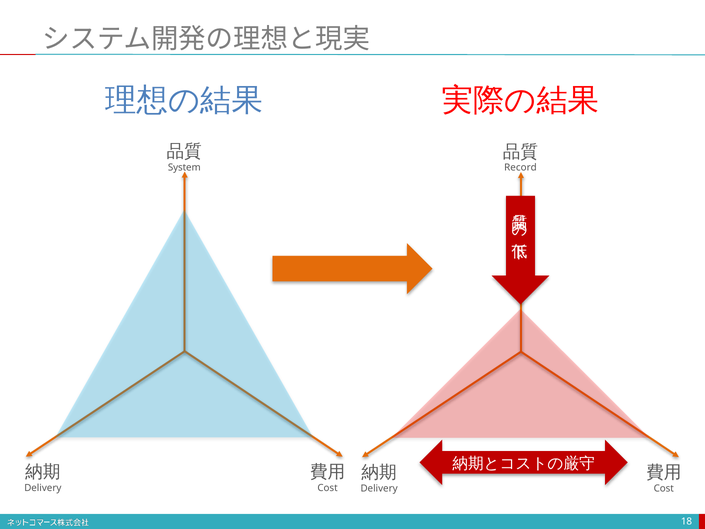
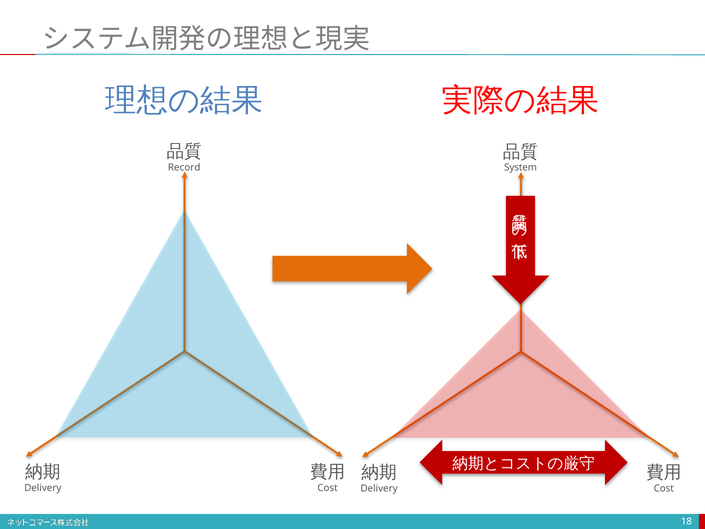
System: System -> Record
Record: Record -> System
